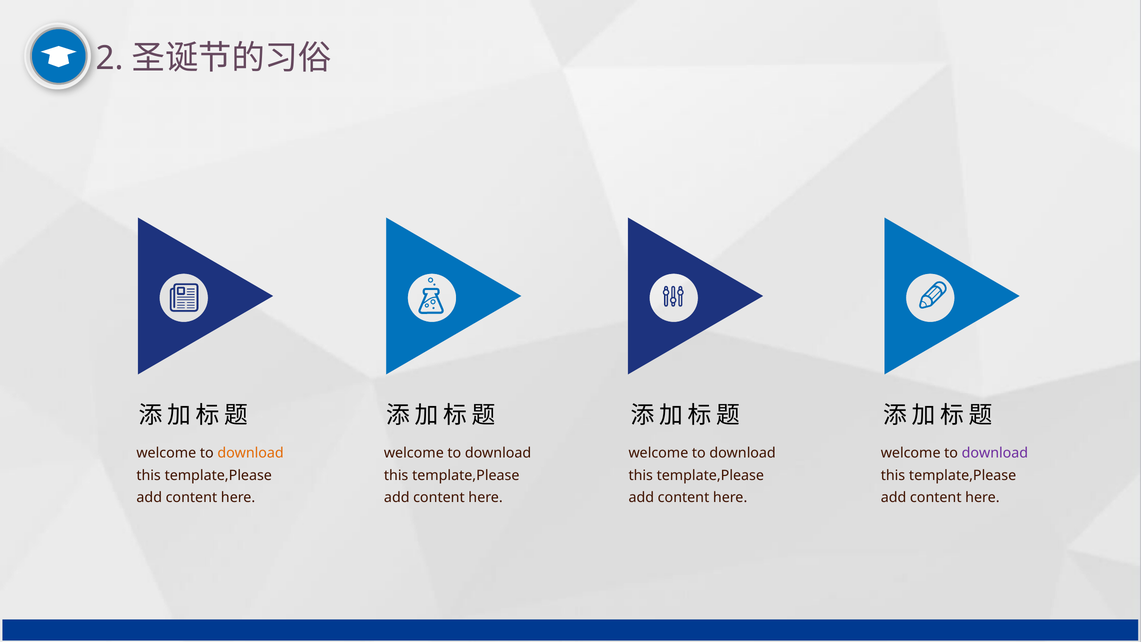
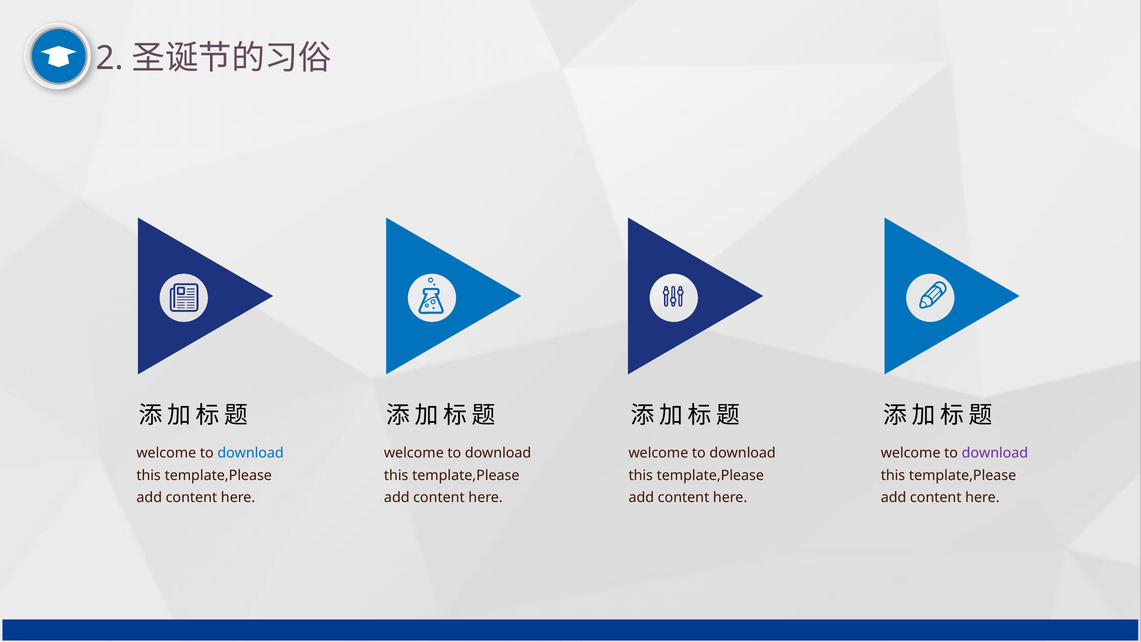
download at (251, 453) colour: orange -> blue
